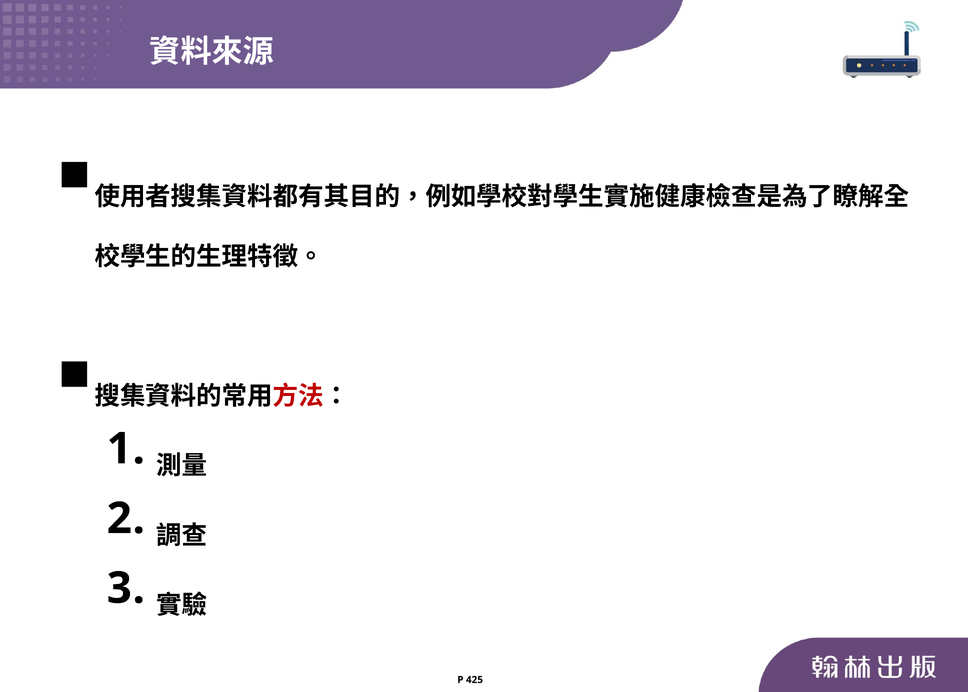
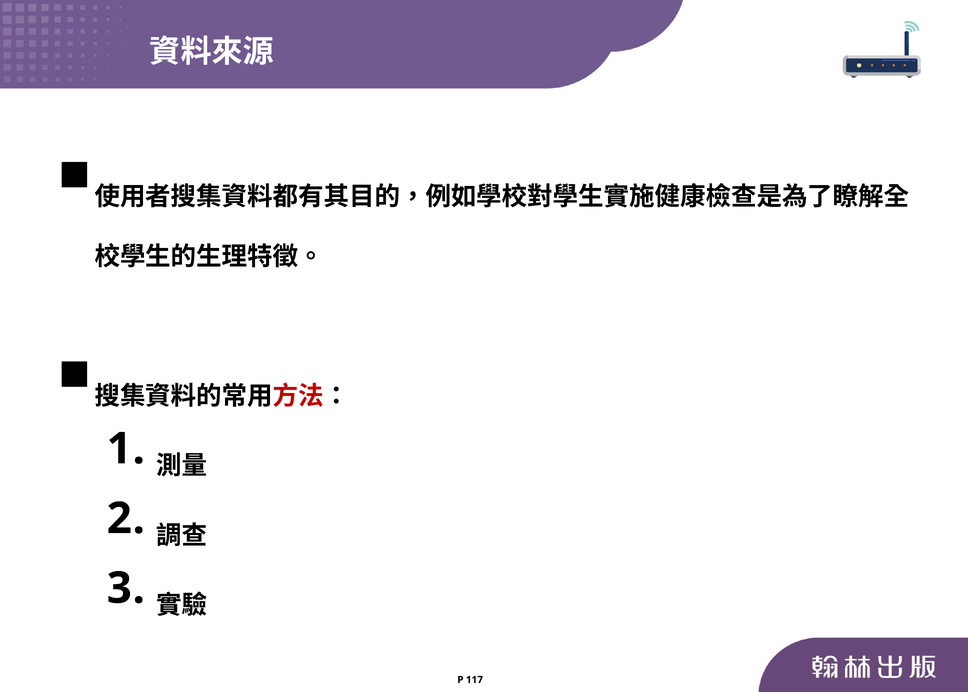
425: 425 -> 117
